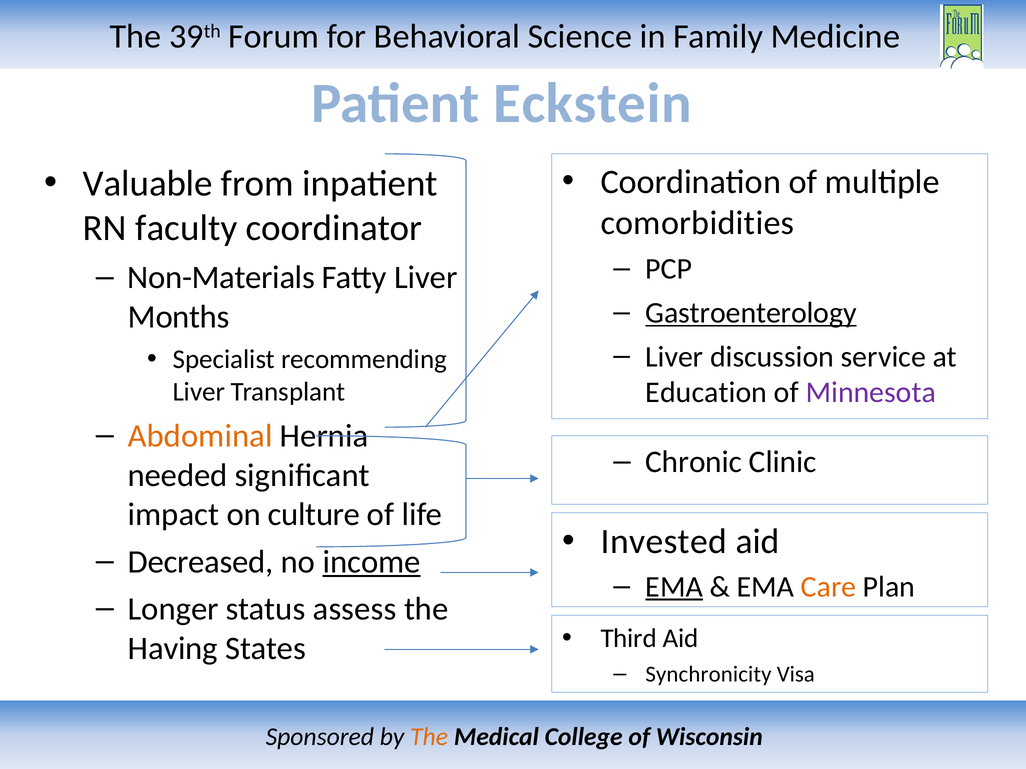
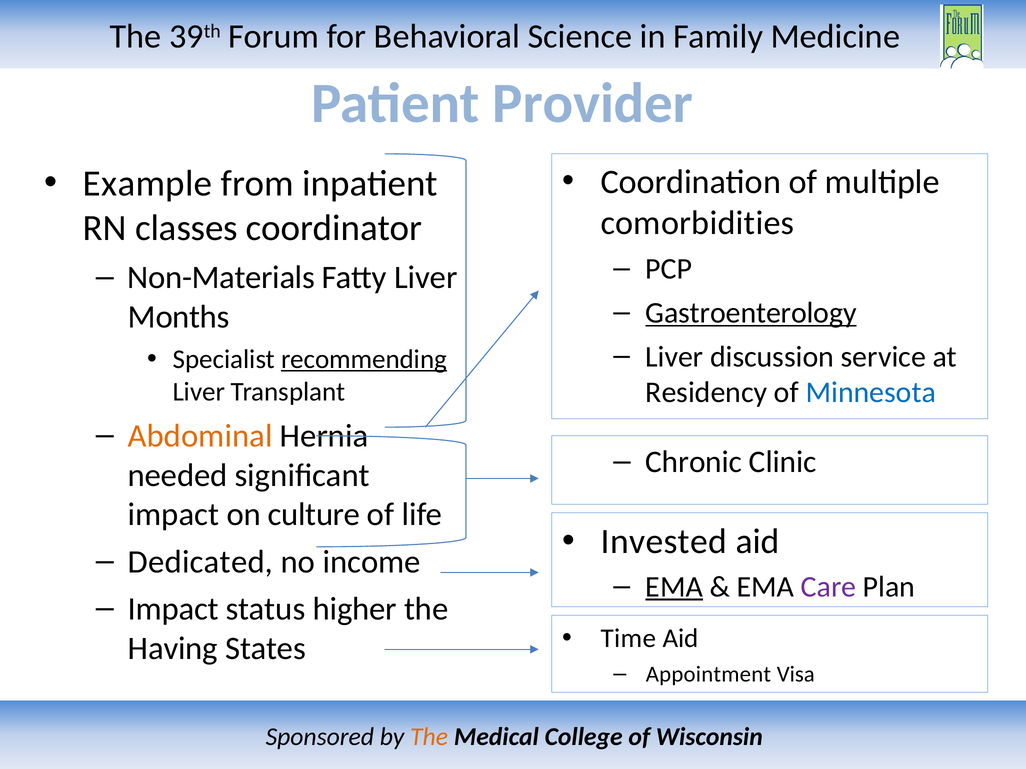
Eckstein: Eckstein -> Provider
Valuable: Valuable -> Example
faculty: faculty -> classes
recommending underline: none -> present
Education: Education -> Residency
Minnesota colour: purple -> blue
Decreased: Decreased -> Dedicated
income underline: present -> none
Care colour: orange -> purple
Longer at (173, 609): Longer -> Impact
assess: assess -> higher
Third: Third -> Time
Synchronicity: Synchronicity -> Appointment
